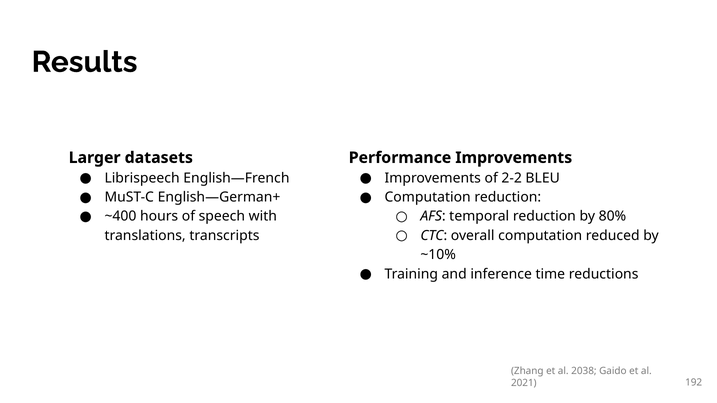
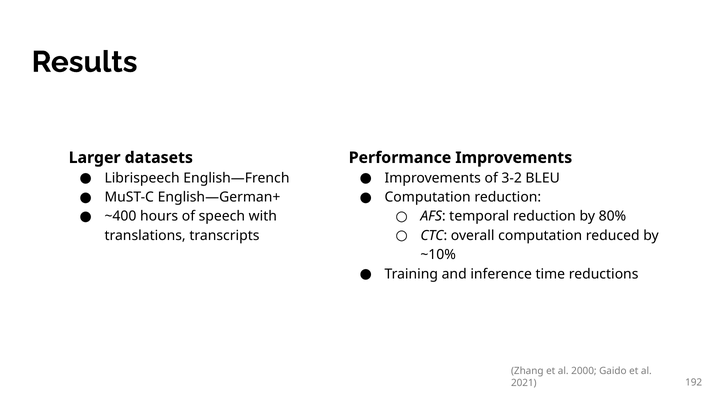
2-2: 2-2 -> 3-2
2038: 2038 -> 2000
